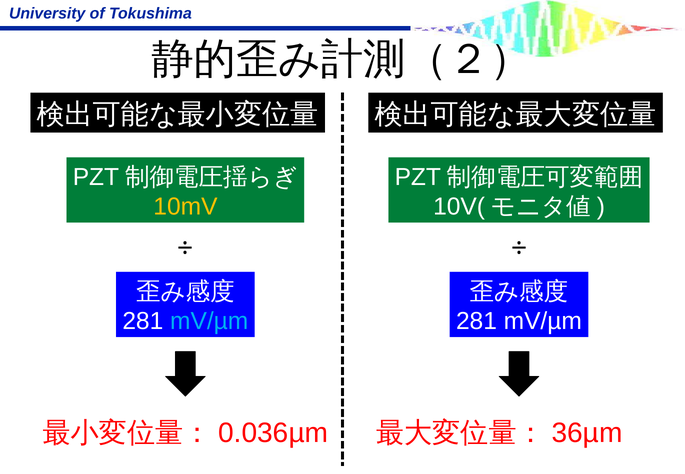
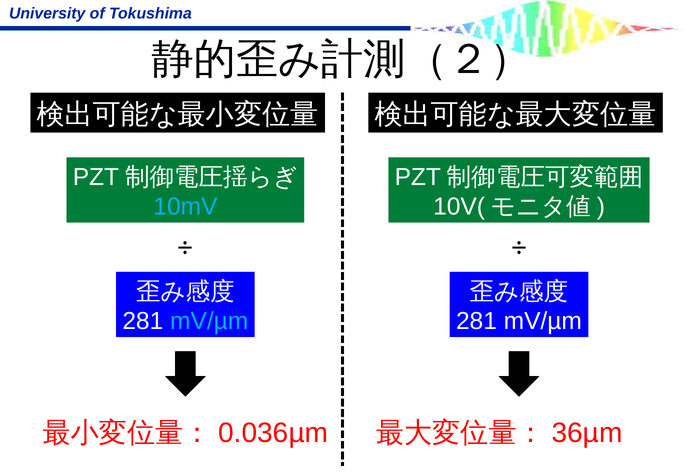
10mV colour: yellow -> light blue
